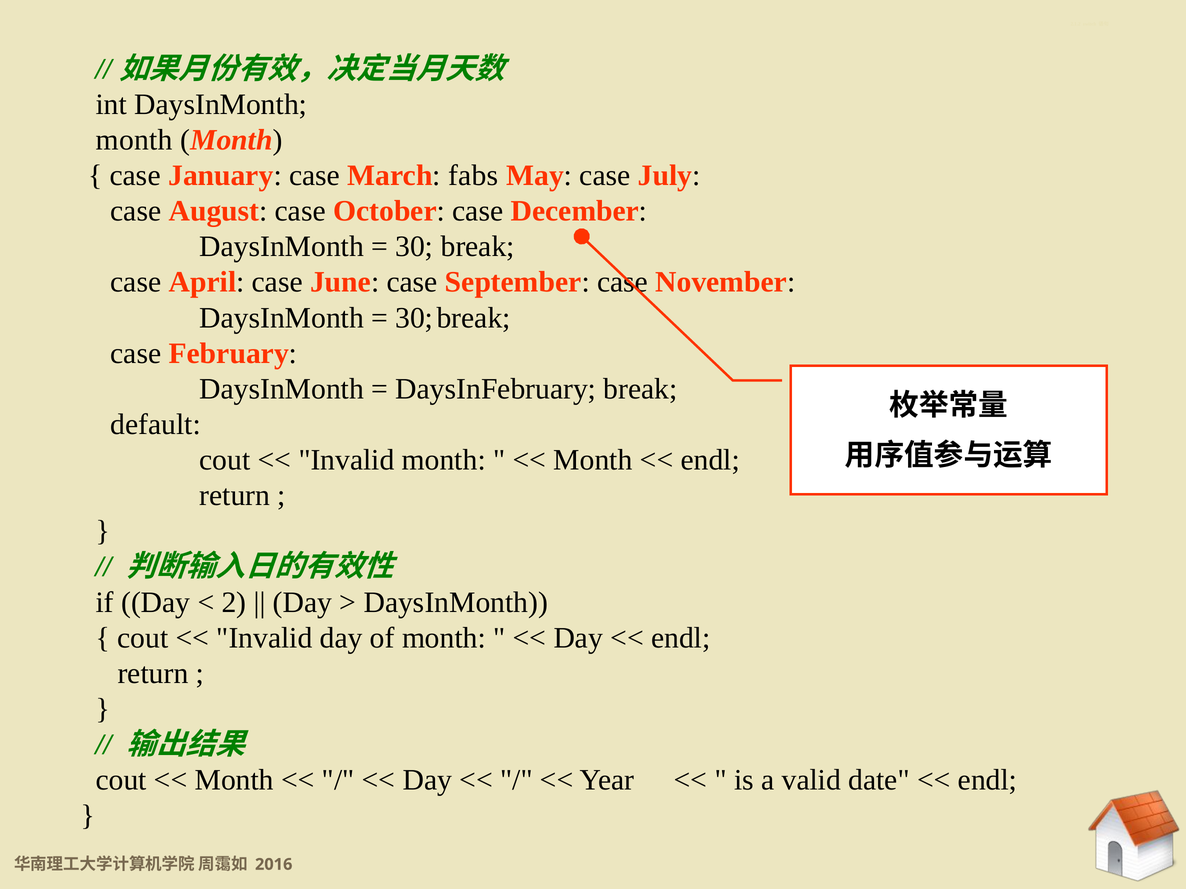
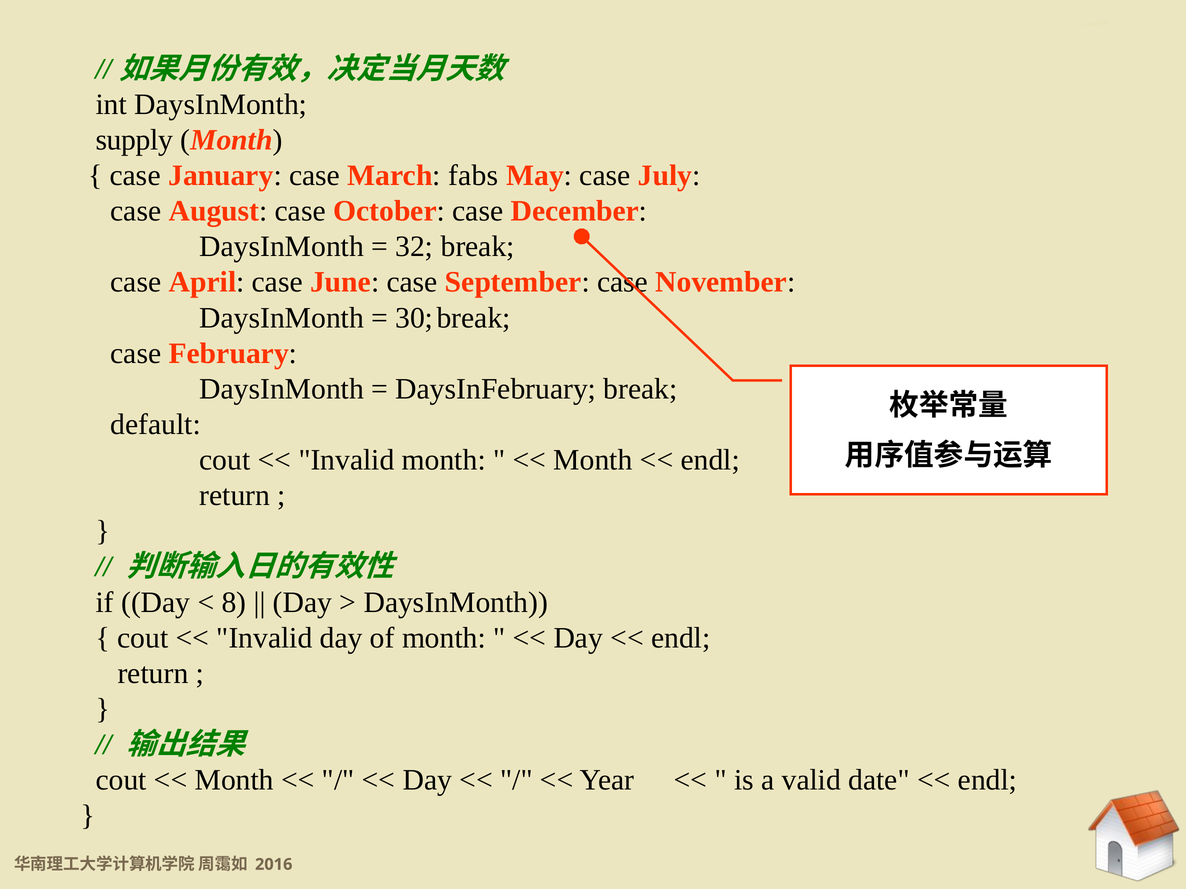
month at (134, 140): month -> supply
30: 30 -> 32
2: 2 -> 8
